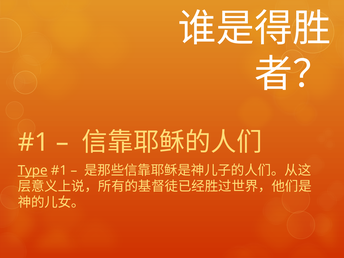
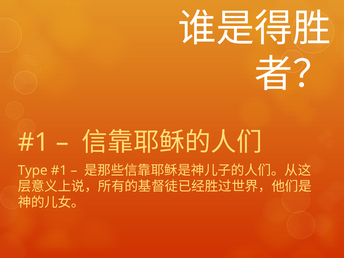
Type underline: present -> none
